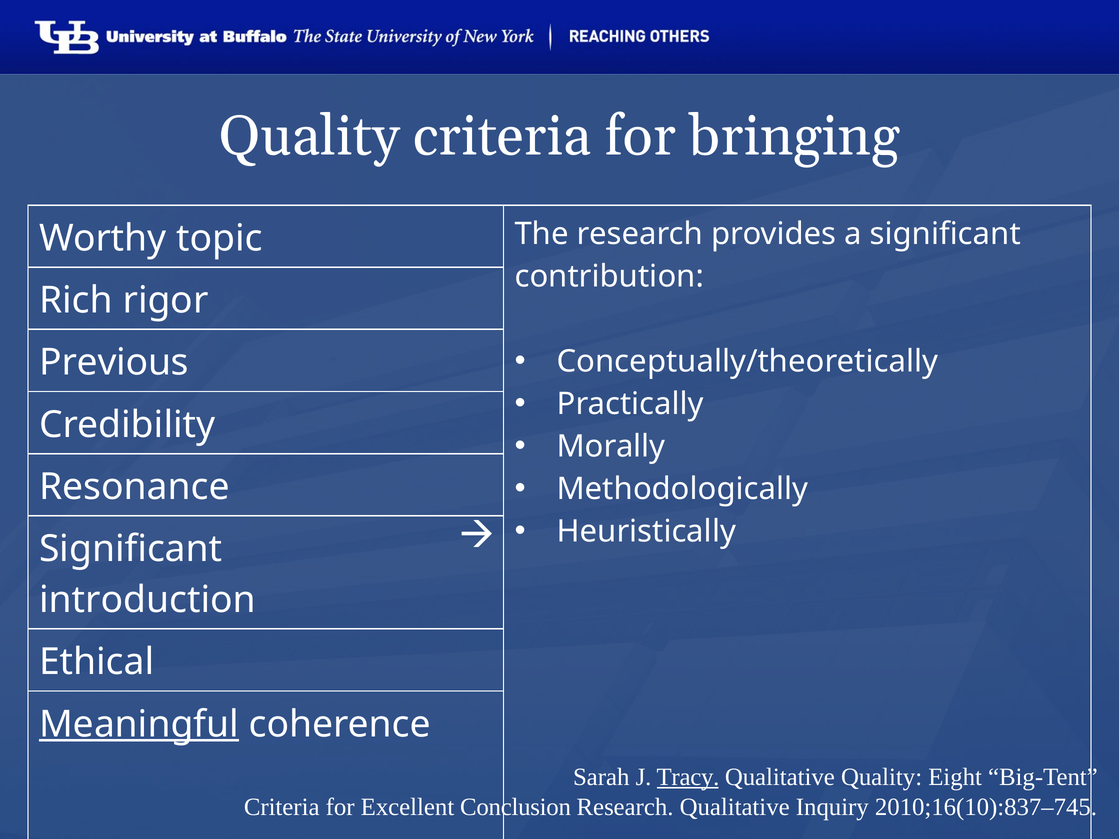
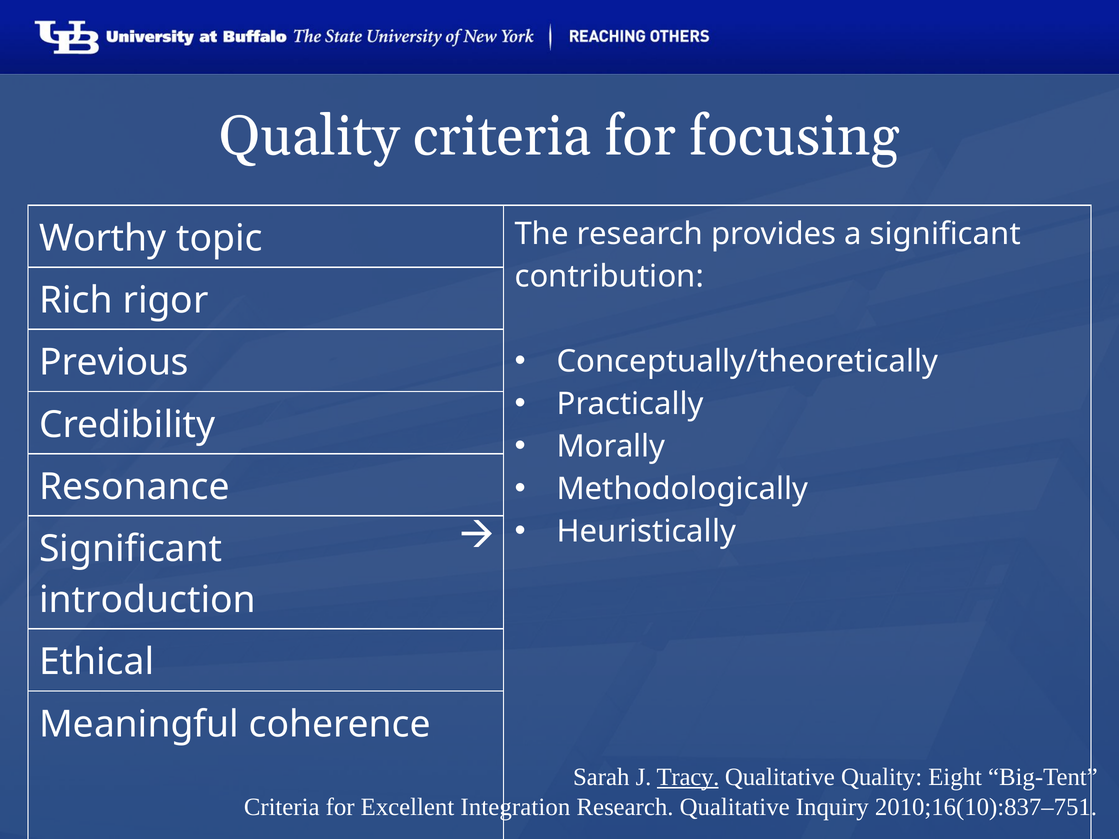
bringing: bringing -> focusing
Meaningful underline: present -> none
Conclusion: Conclusion -> Integration
2010;16(10):837–745: 2010;16(10):837–745 -> 2010;16(10):837–751
